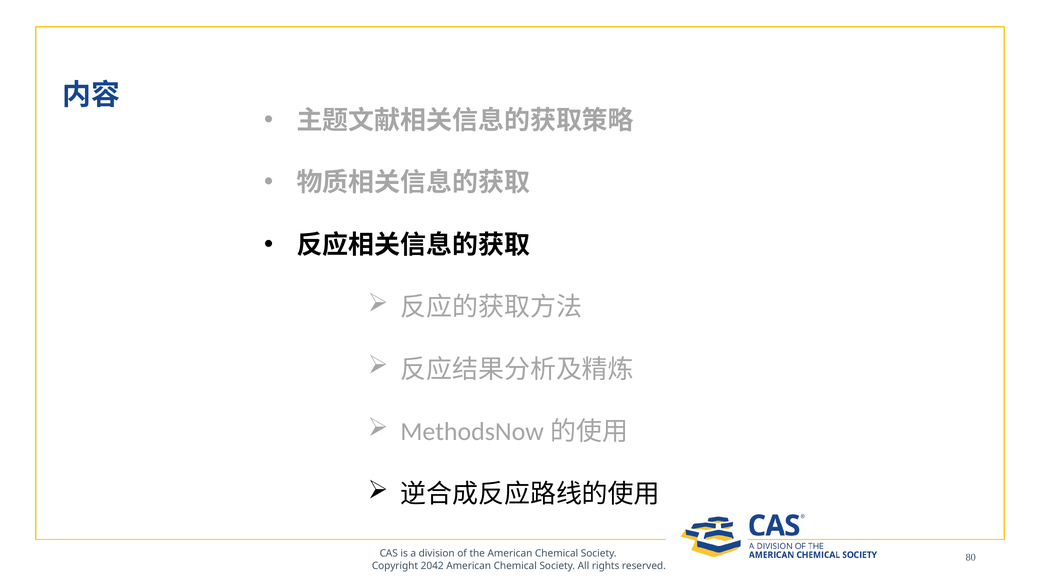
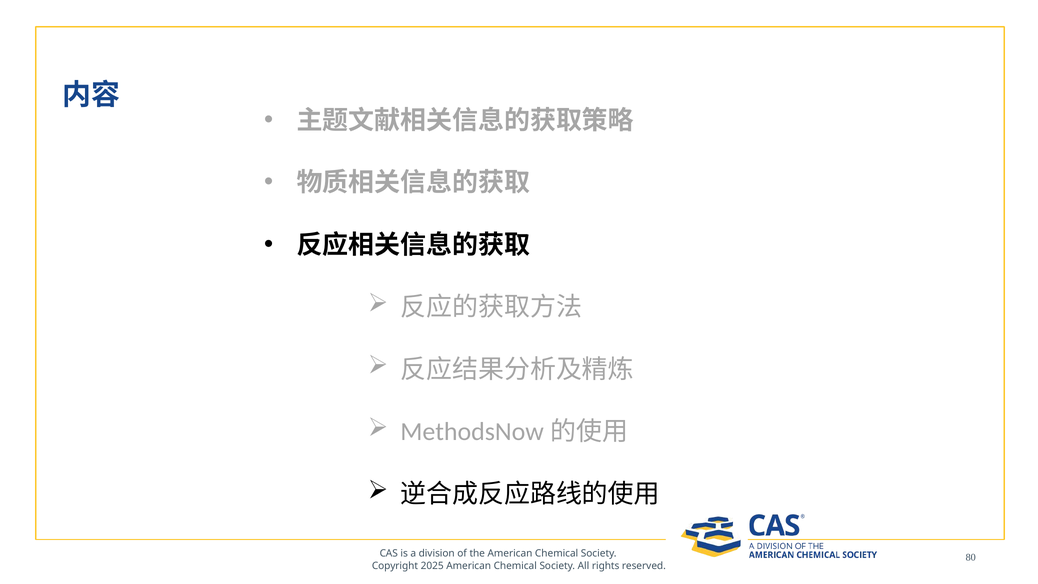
2042: 2042 -> 2025
